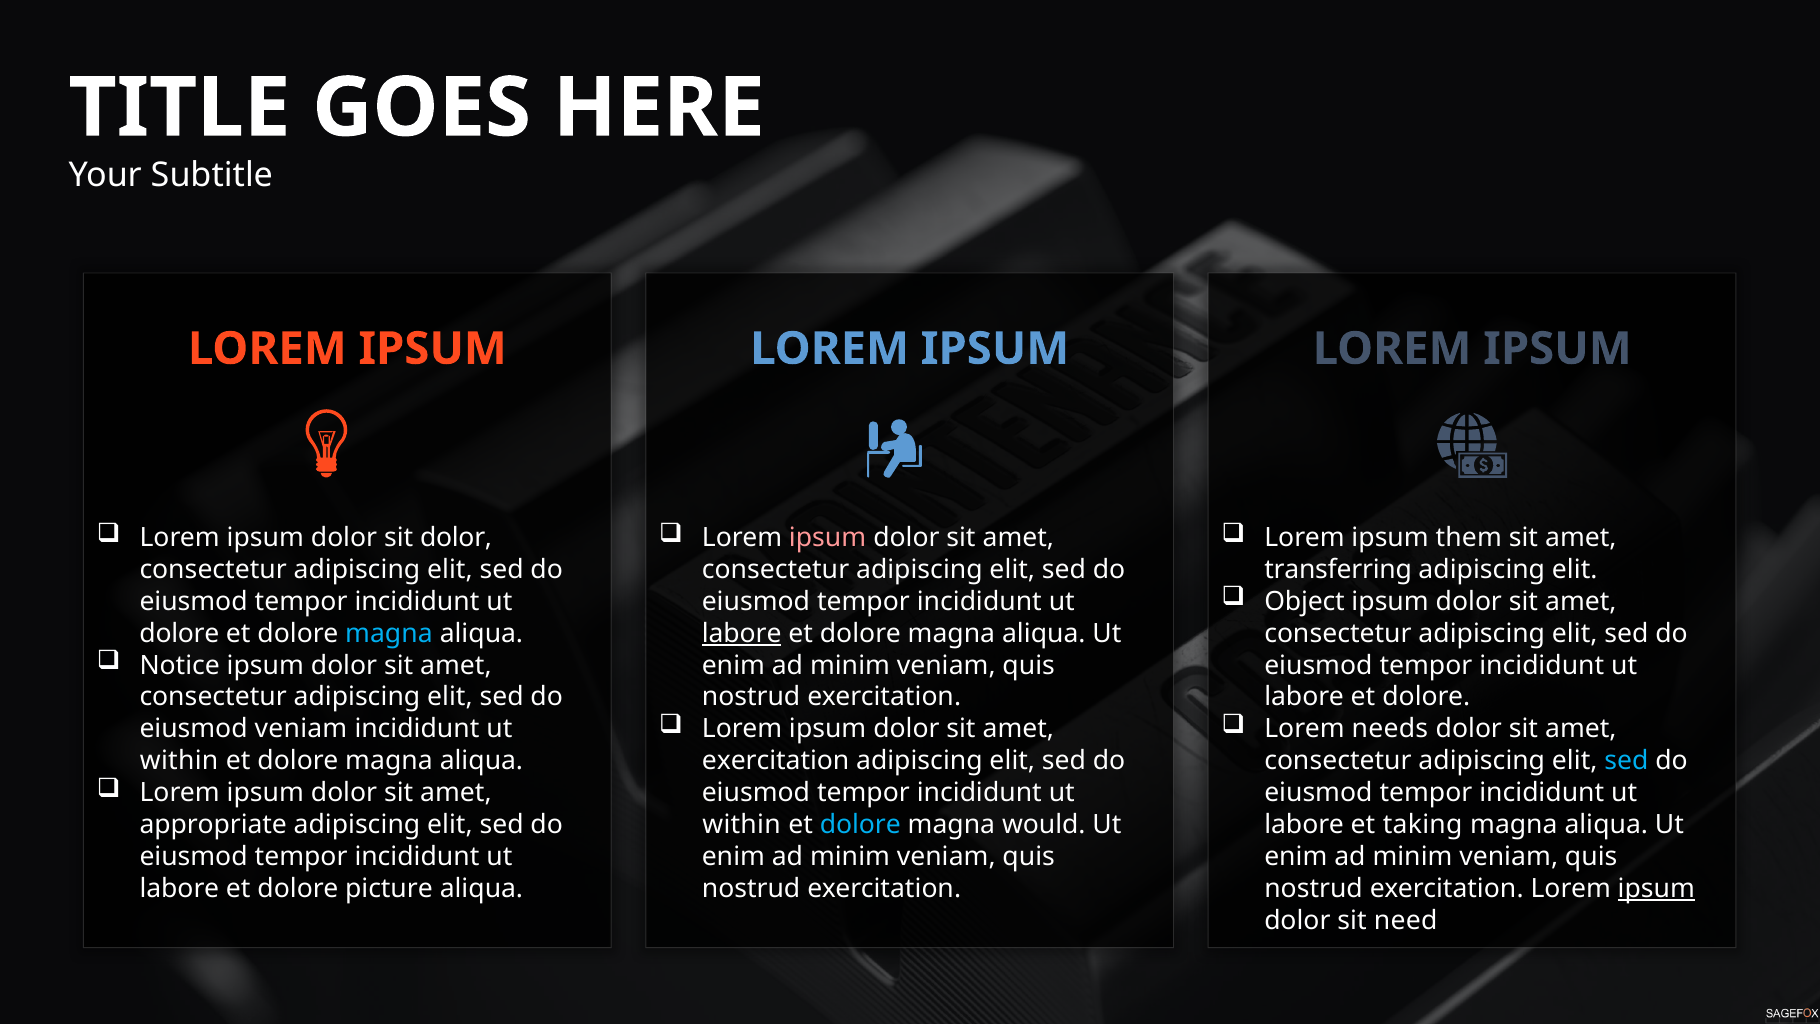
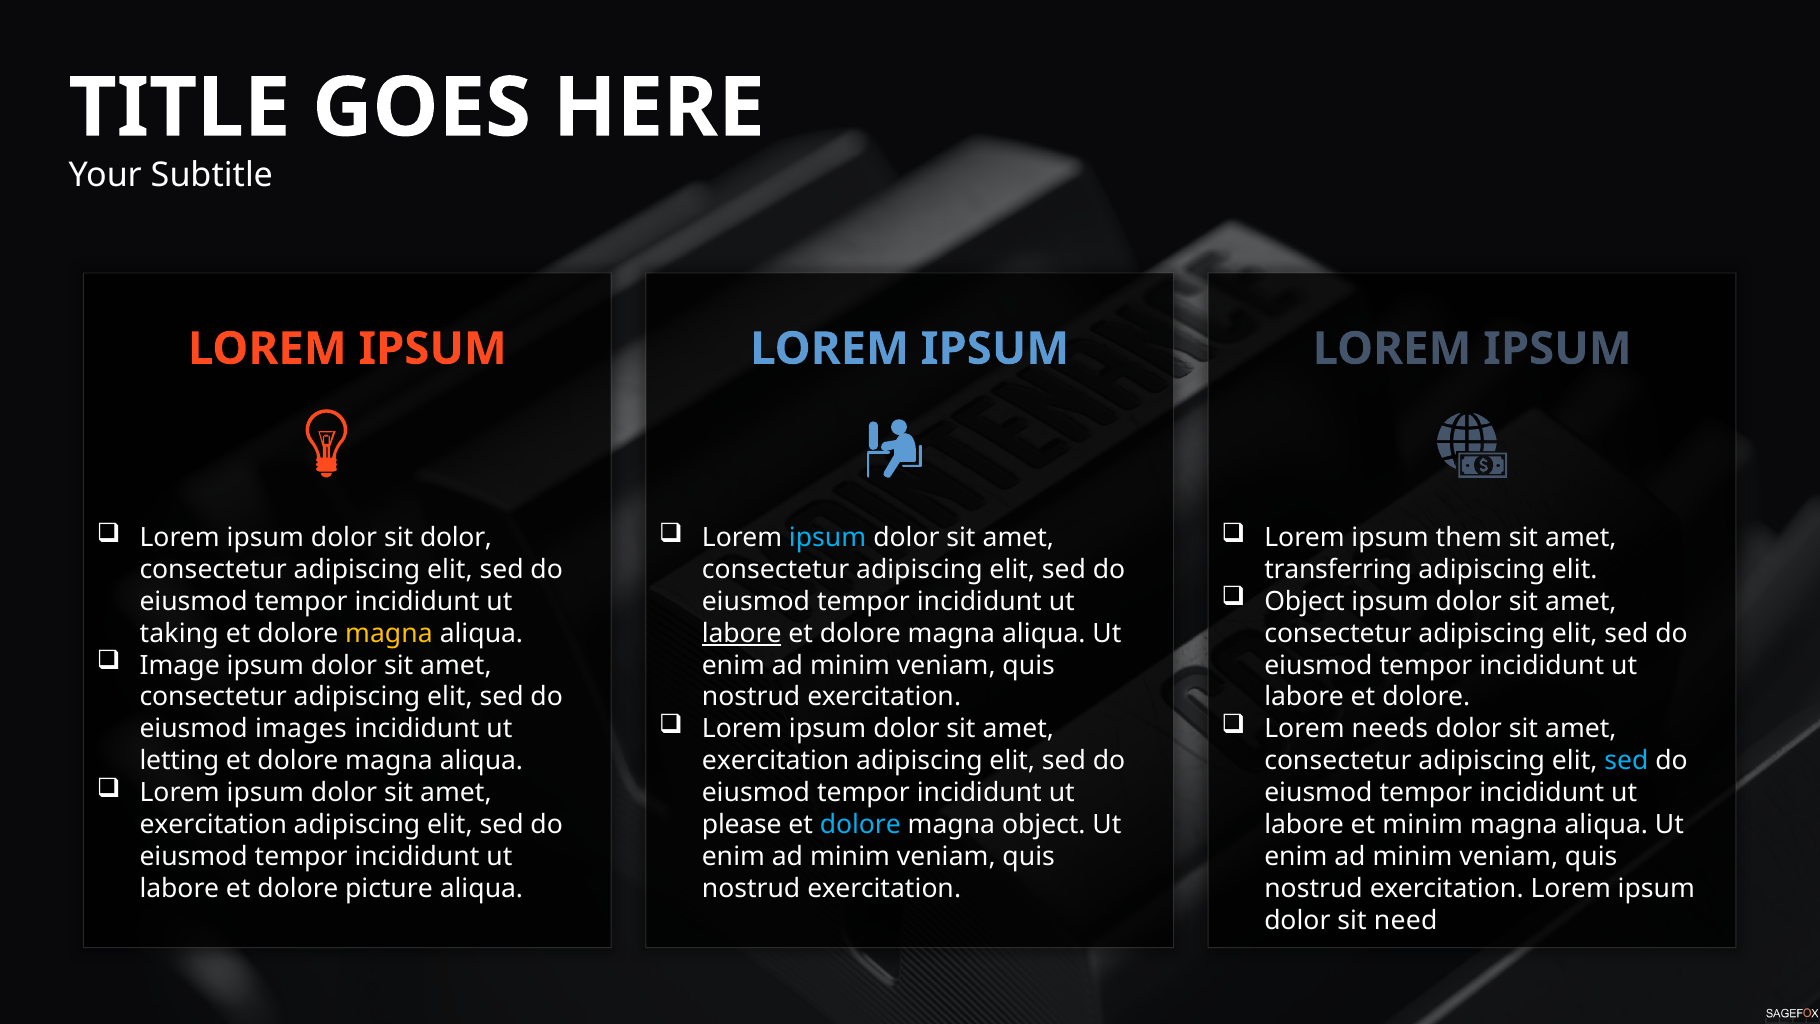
ipsum at (828, 538) colour: pink -> light blue
dolore at (179, 633): dolore -> taking
magna at (389, 633) colour: light blue -> yellow
Notice: Notice -> Image
eiusmod veniam: veniam -> images
within at (179, 761): within -> letting
appropriate at (213, 824): appropriate -> exercitation
within at (742, 824): within -> please
magna would: would -> object
et taking: taking -> minim
ipsum at (1656, 888) underline: present -> none
